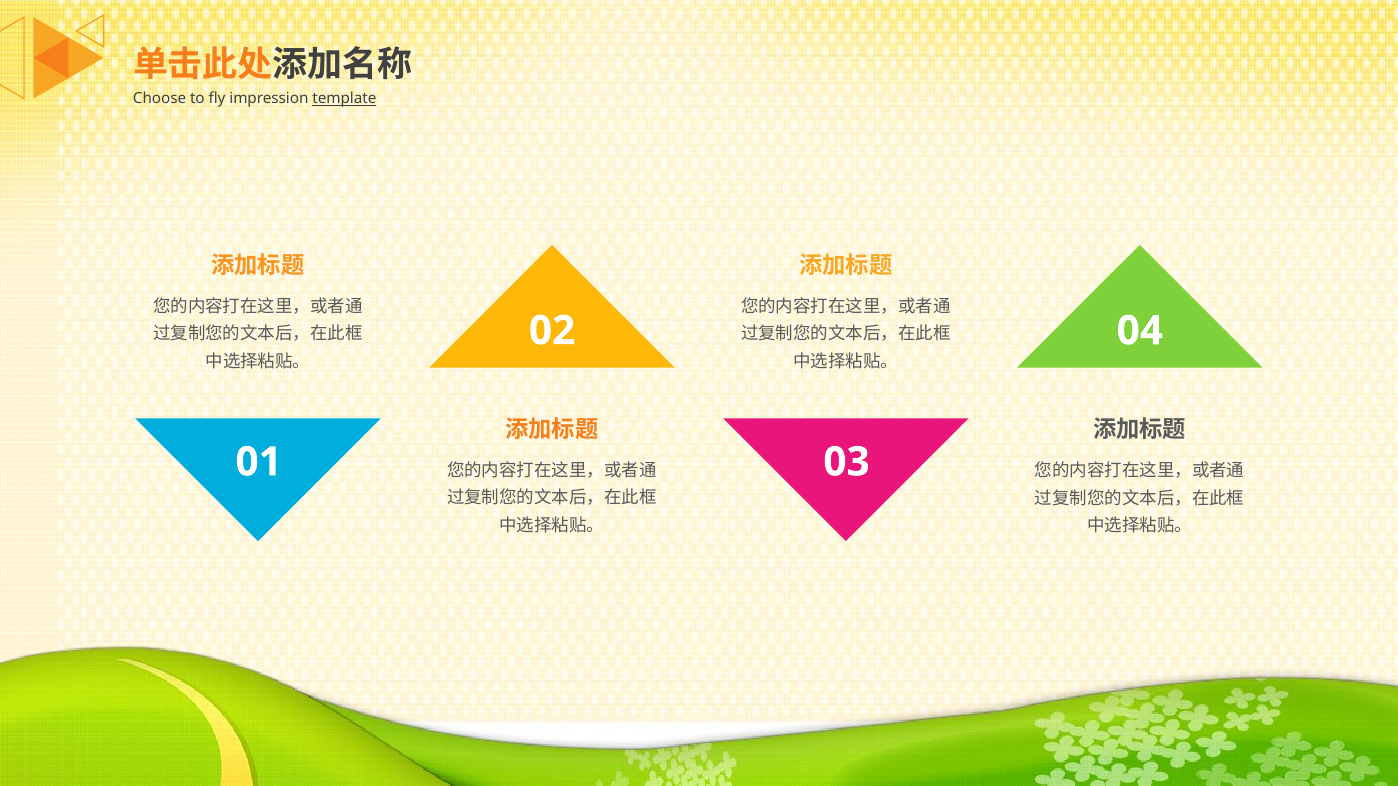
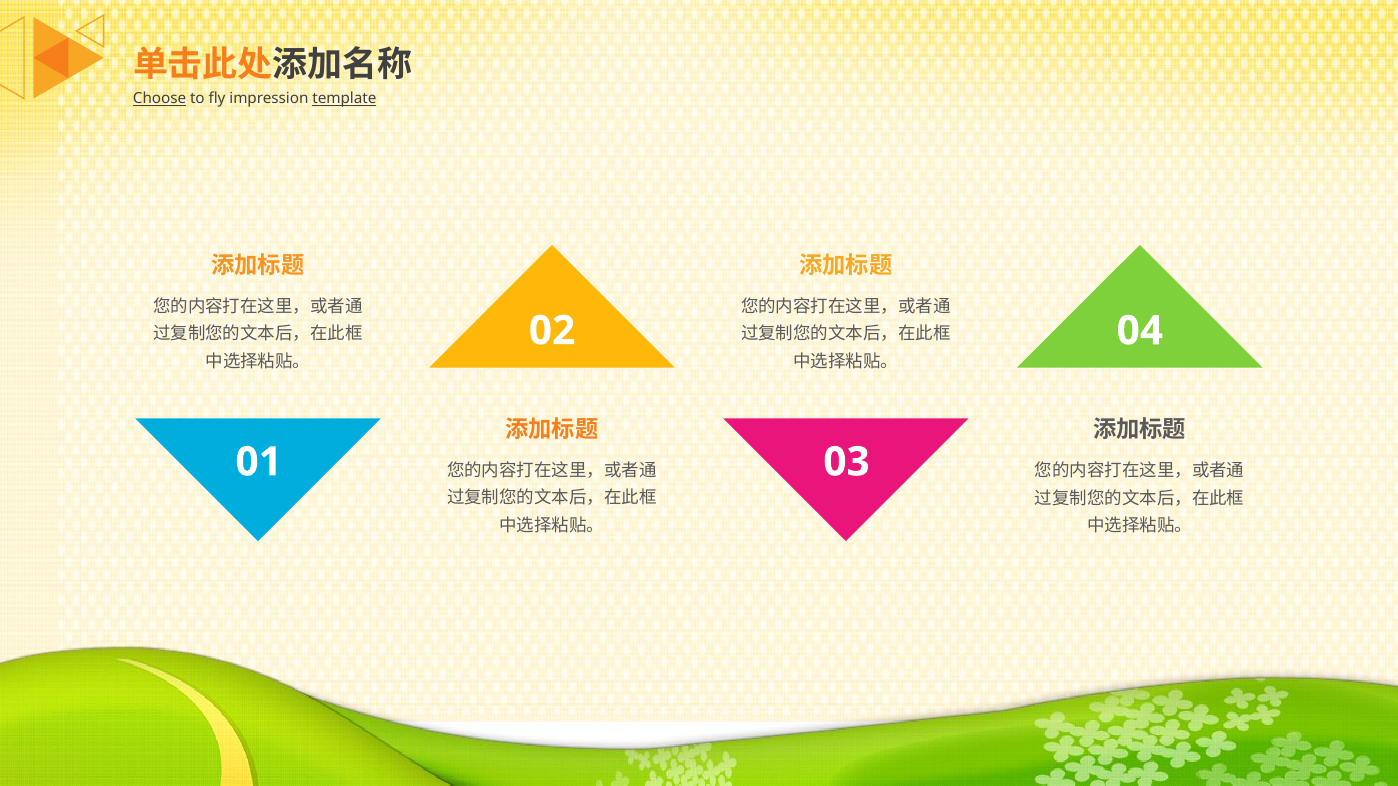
Choose underline: none -> present
